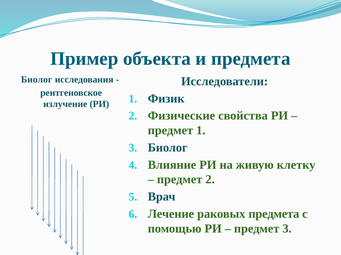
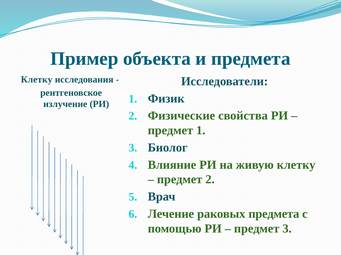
Биолог at (37, 80): Биолог -> Клетку
